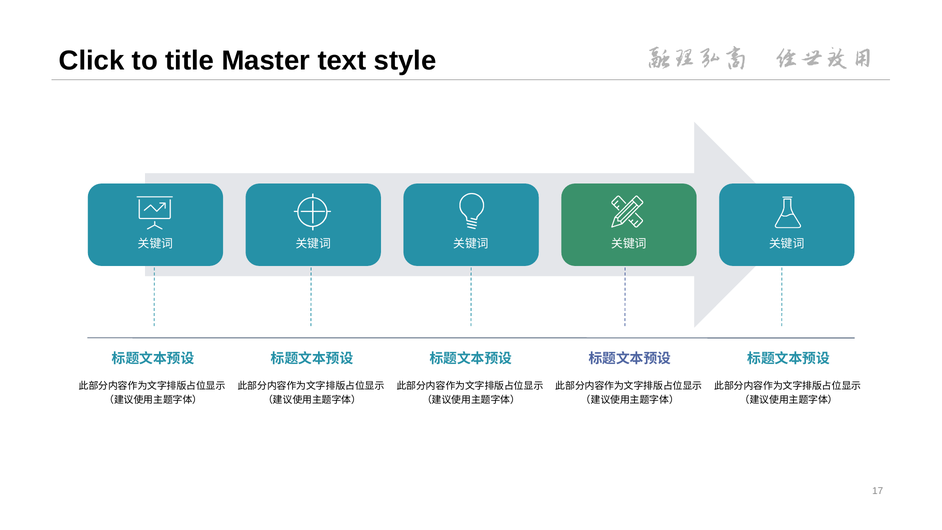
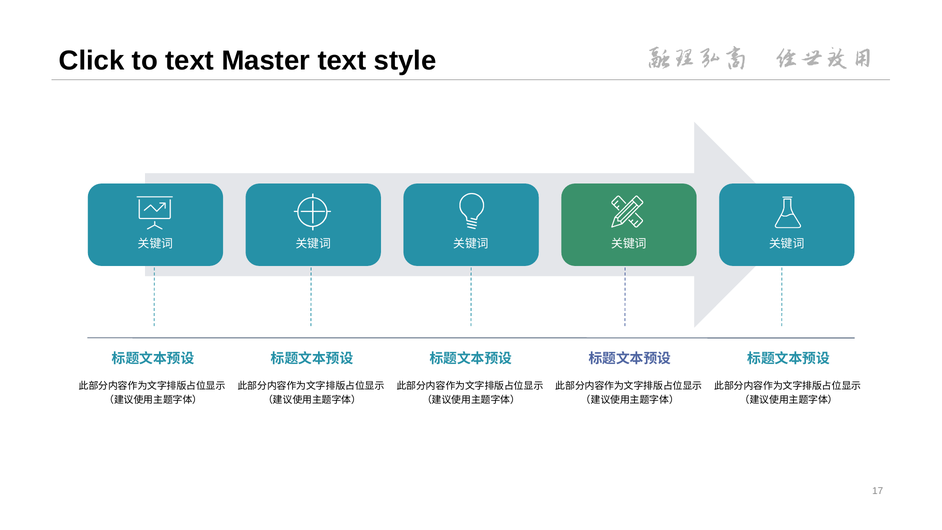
to title: title -> text
